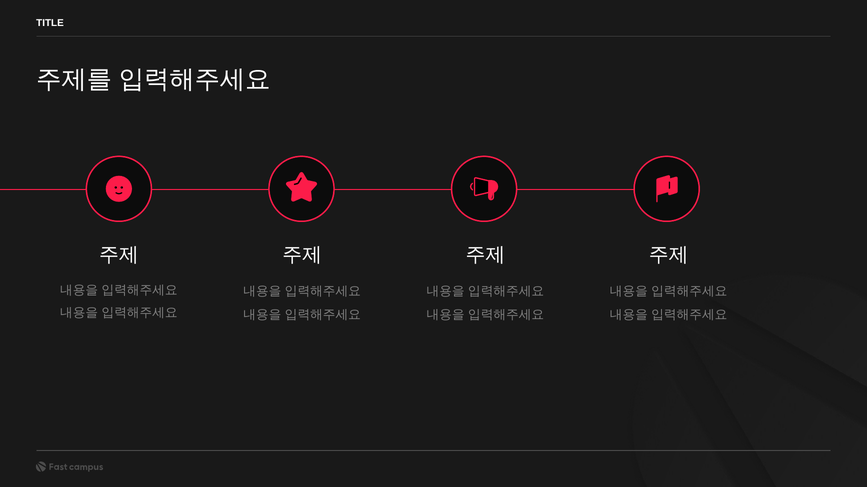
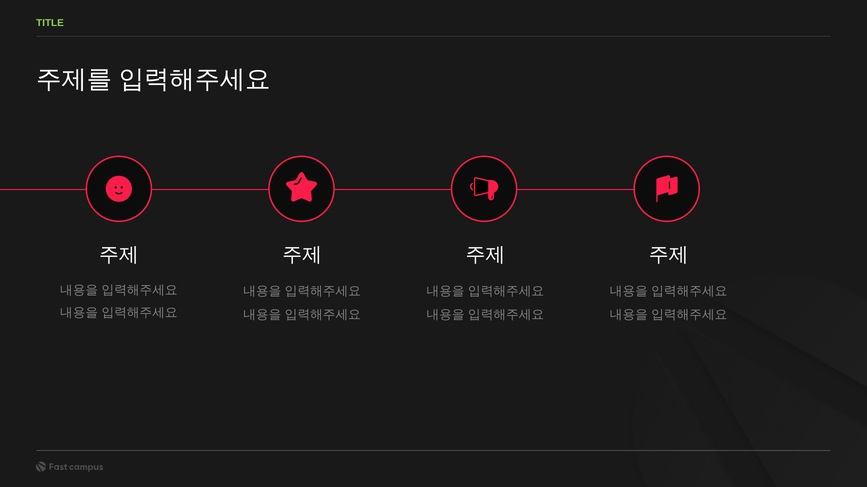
TITLE colour: white -> light green
